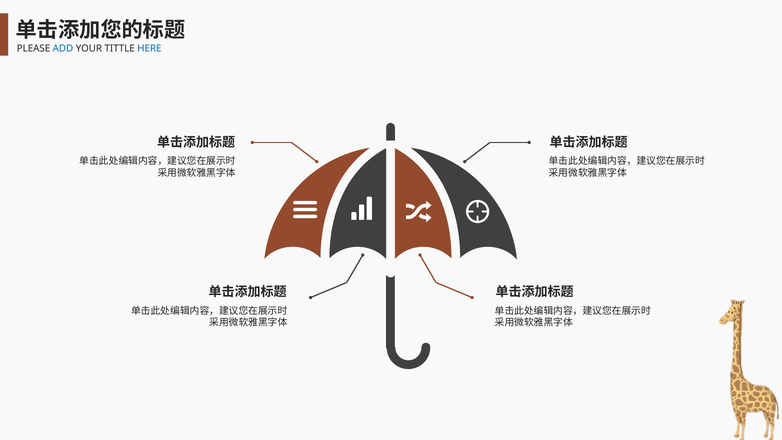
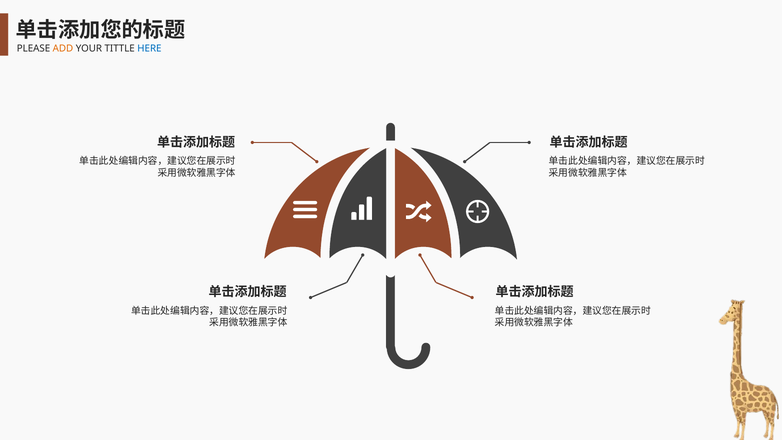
ADD colour: blue -> orange
